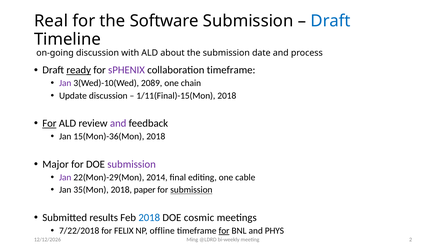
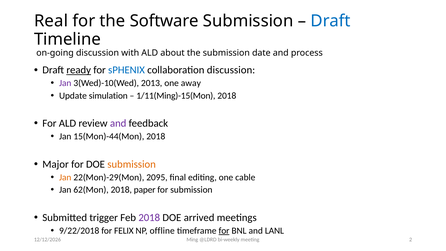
sPHENIX colour: purple -> blue
collaboration timeframe: timeframe -> discussion
2089: 2089 -> 2013
chain: chain -> away
Update discussion: discussion -> simulation
1/11(Final)-15(Mon: 1/11(Final)-15(Mon -> 1/11(Ming)-15(Mon
For at (49, 123) underline: present -> none
15(Mon)-36(Mon: 15(Mon)-36(Mon -> 15(Mon)-44(Mon
submission at (132, 164) colour: purple -> orange
Jan at (65, 177) colour: purple -> orange
2014: 2014 -> 2095
35(Mon: 35(Mon -> 62(Mon
submission at (191, 190) underline: present -> none
results: results -> trigger
2018 at (149, 217) colour: blue -> purple
cosmic: cosmic -> arrived
7/22/2018: 7/22/2018 -> 9/22/2018
PHYS: PHYS -> LANL
